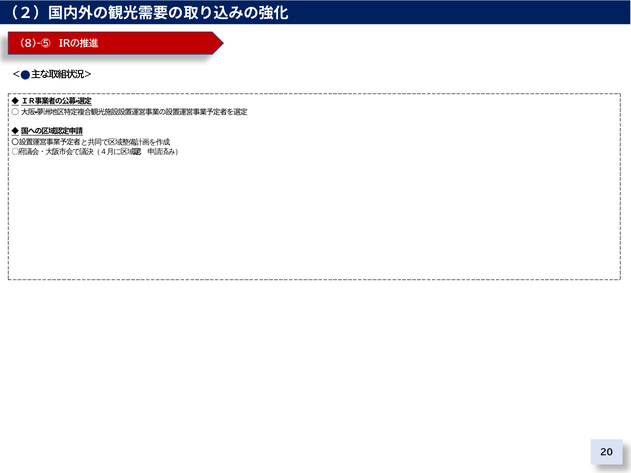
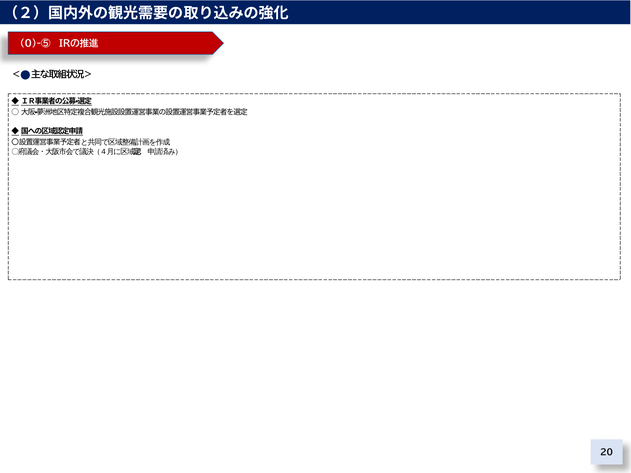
8)-⑤: 8)-⑤ -> 0)-⑤
